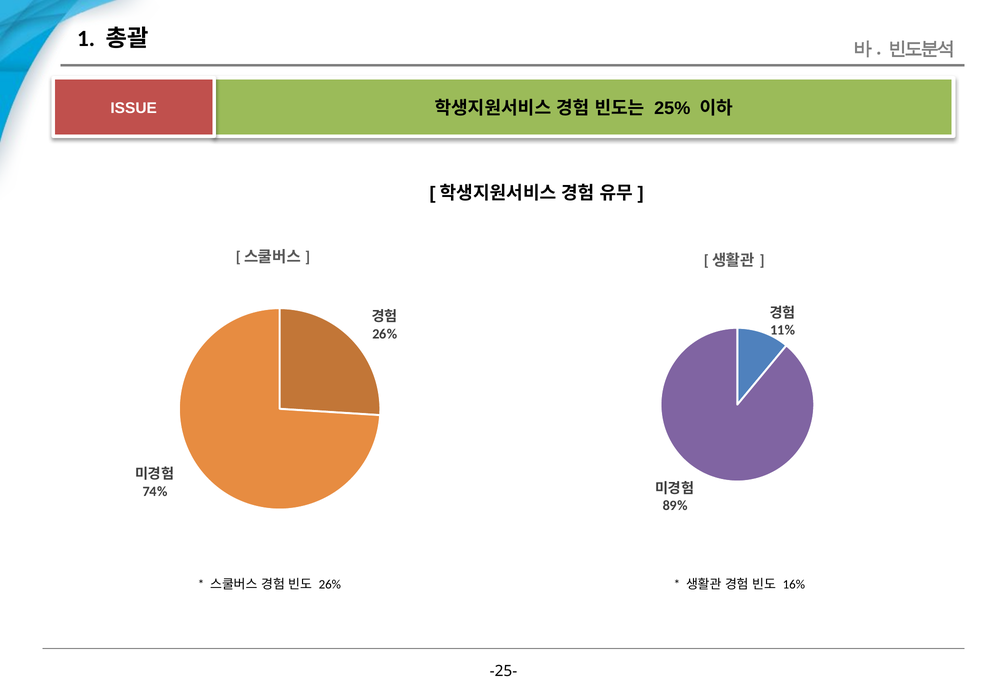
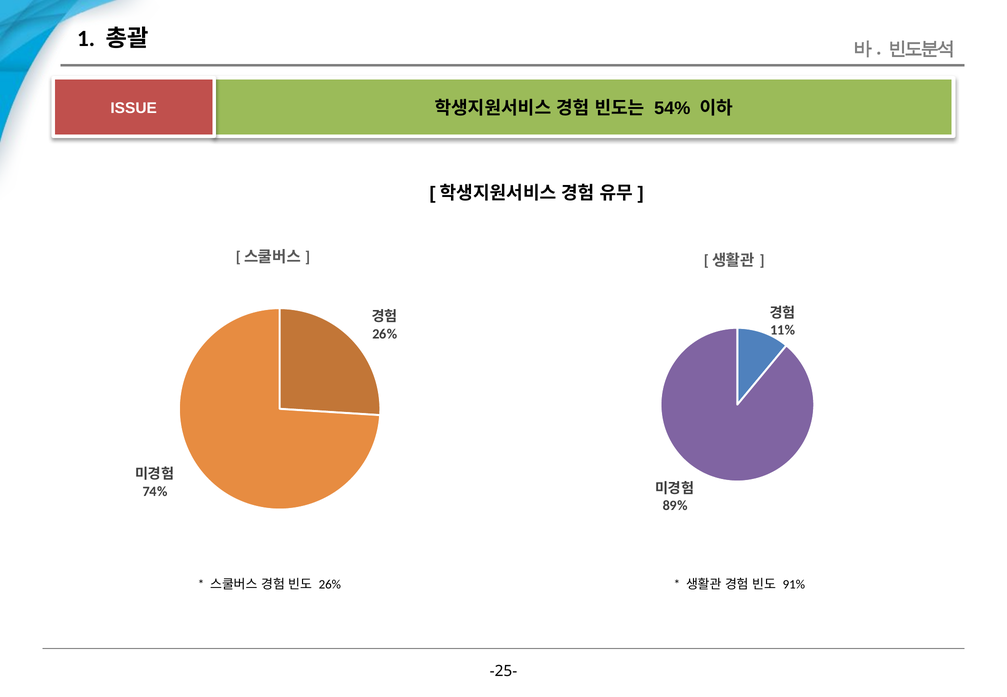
25%: 25% -> 54%
16%: 16% -> 91%
